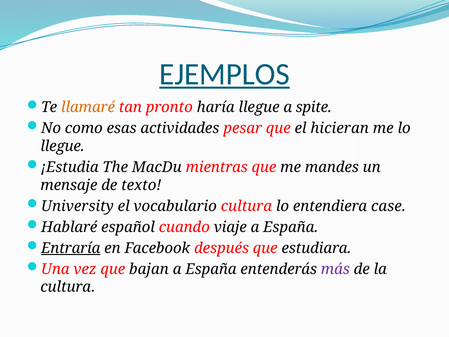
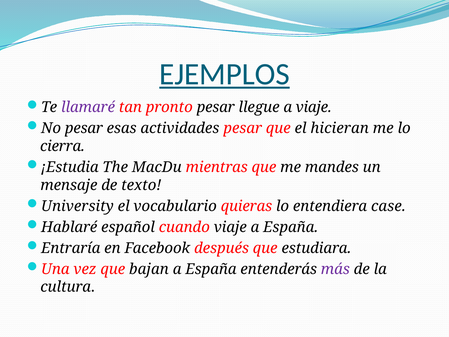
llamaré colour: orange -> purple
pronto haría: haría -> pesar
a spite: spite -> viaje
No como: como -> pesar
llegue at (62, 146): llegue -> cierra
vocabulario cultura: cultura -> quieras
Entraría underline: present -> none
